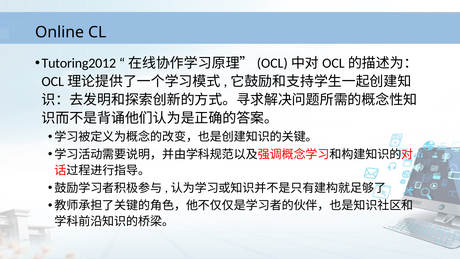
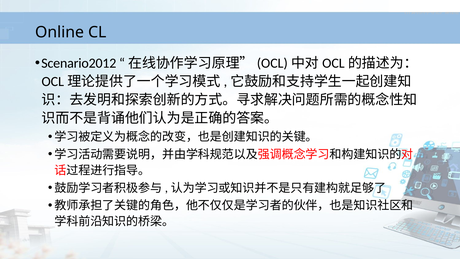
Tutoring2012: Tutoring2012 -> Scenario2012
